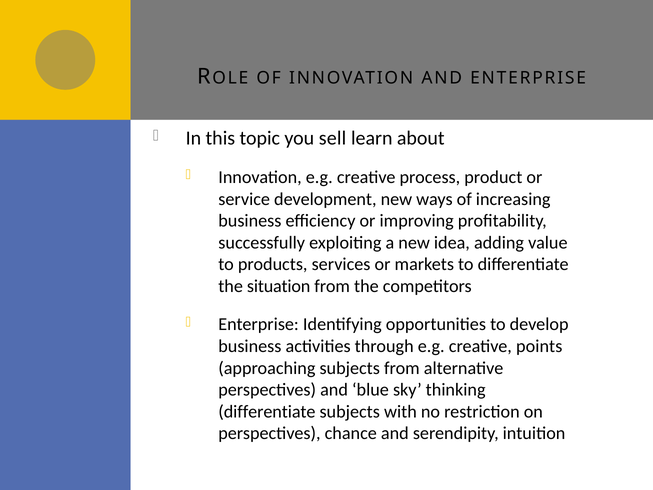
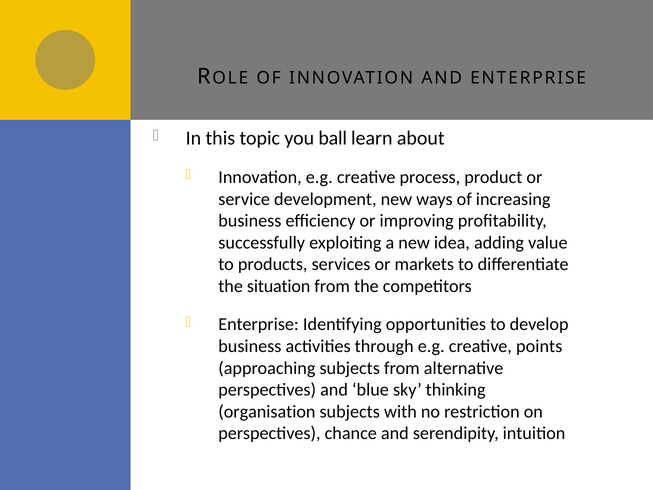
sell: sell -> ball
differentiate at (267, 411): differentiate -> organisation
